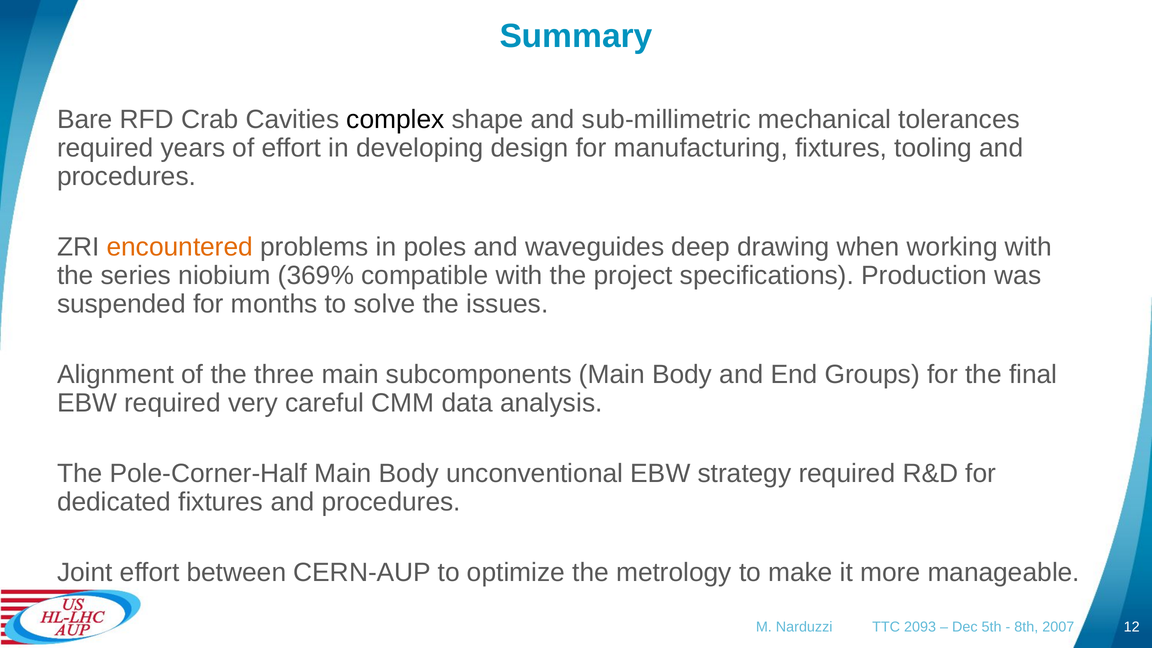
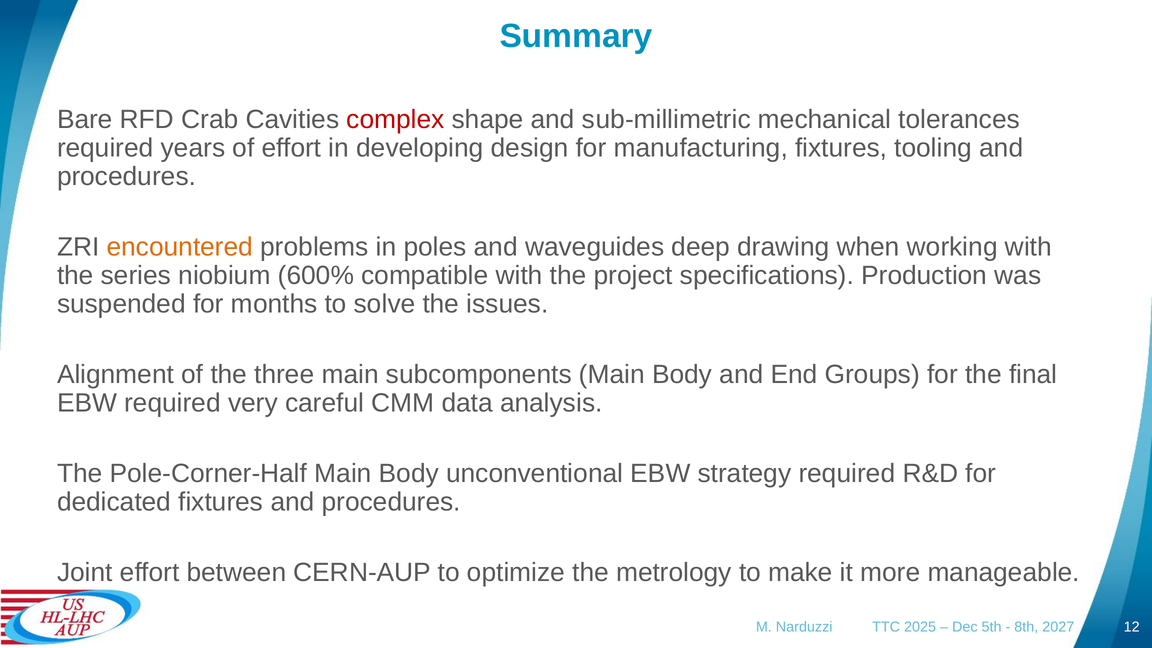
complex colour: black -> red
369%: 369% -> 600%
2093: 2093 -> 2025
2007: 2007 -> 2027
